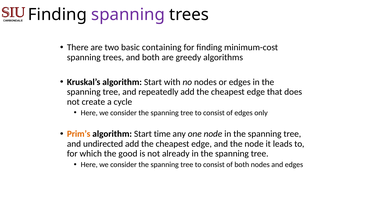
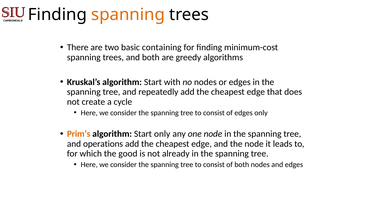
spanning at (128, 15) colour: purple -> orange
Start time: time -> only
undirected: undirected -> operations
